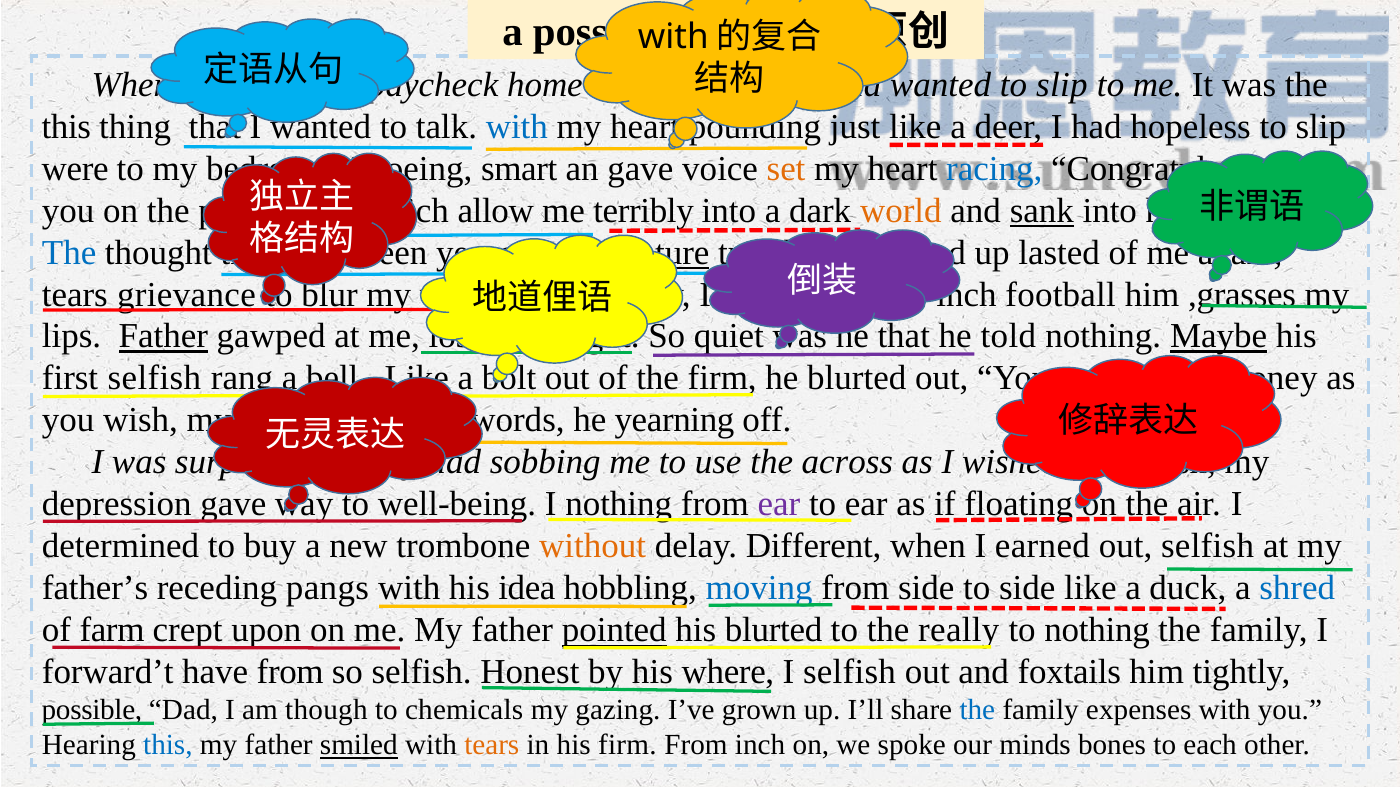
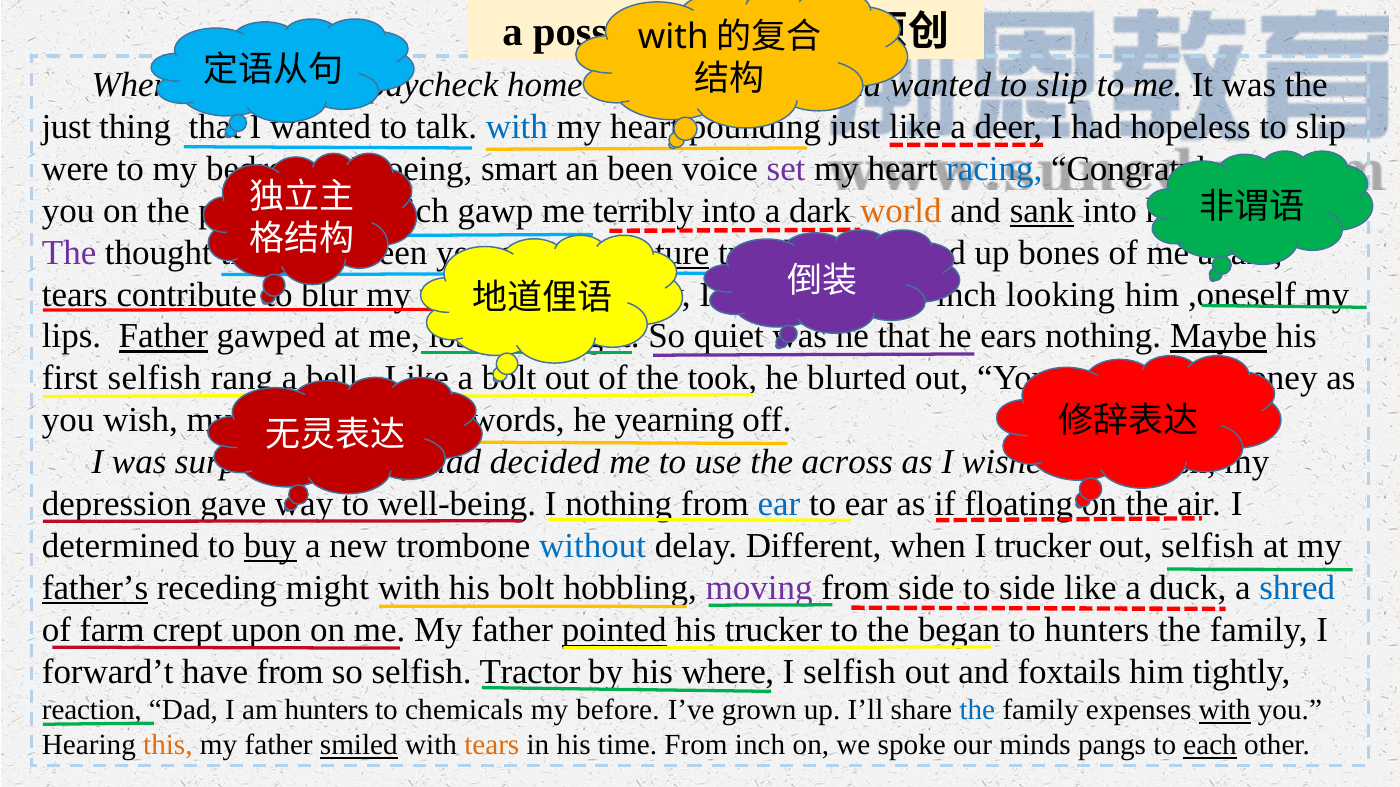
this at (66, 127): this -> just
an gave: gave -> been
set colour: orange -> purple
allow: allow -> gawp
The at (69, 253) colour: blue -> purple
lasted: lasted -> bones
grievance: grievance -> contribute
football: football -> looking
,grasses: ,grasses -> ,oneself
told: told -> ears
the firm: firm -> took
sobbing: sobbing -> decided
ear at (779, 505) colour: purple -> blue
buy underline: none -> present
without colour: orange -> blue
I earned: earned -> trucker
father’s underline: none -> present
pangs: pangs -> might
his idea: idea -> bolt
moving colour: blue -> purple
his blurted: blurted -> trucker
really: really -> began
to nothing: nothing -> hunters
Honest: Honest -> Tractor
possible at (92, 711): possible -> reaction
am though: though -> hunters
gazing: gazing -> before
with at (1225, 711) underline: none -> present
this at (168, 746) colour: blue -> orange
his firm: firm -> time
bones: bones -> pangs
each underline: none -> present
